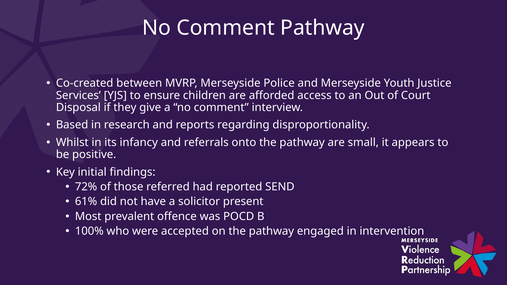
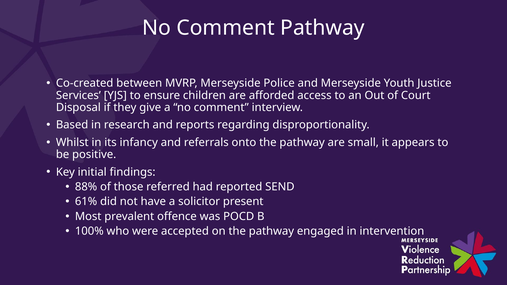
72%: 72% -> 88%
